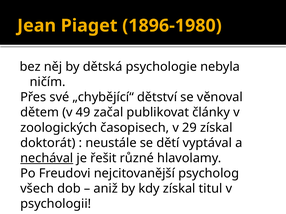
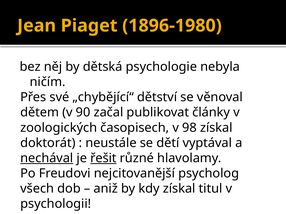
49: 49 -> 90
29: 29 -> 98
řešit underline: none -> present
